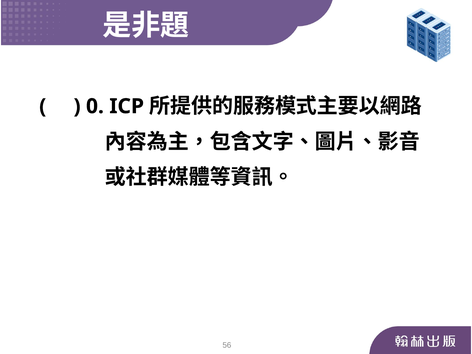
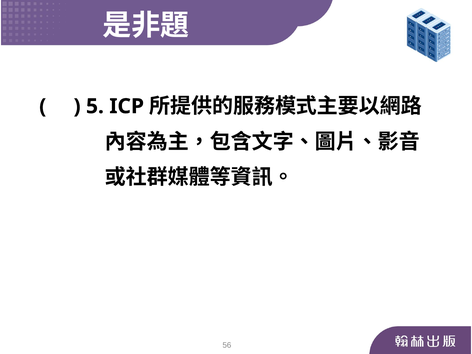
0: 0 -> 5
